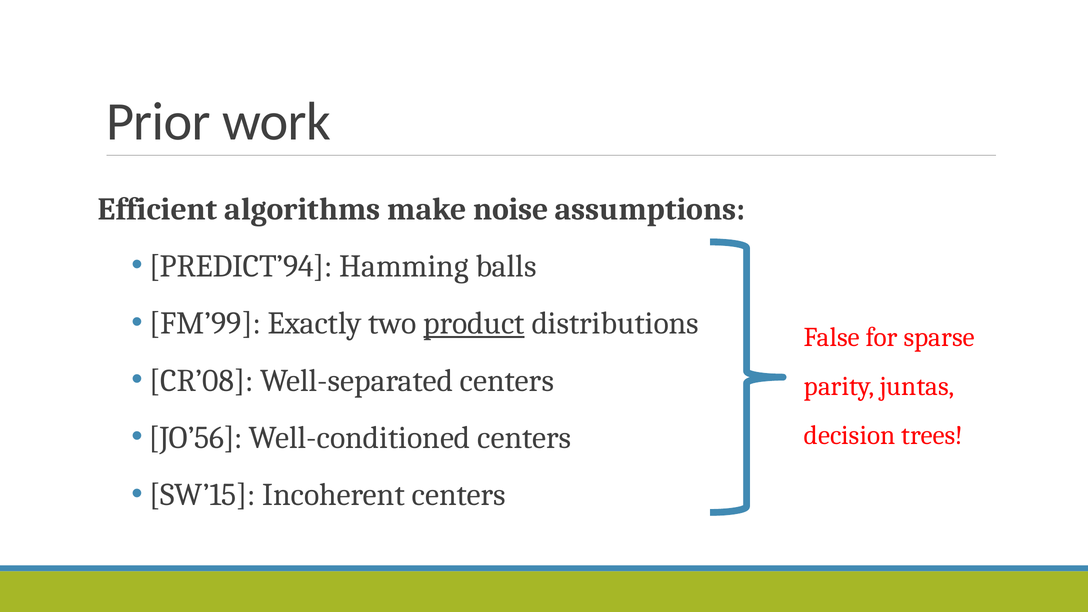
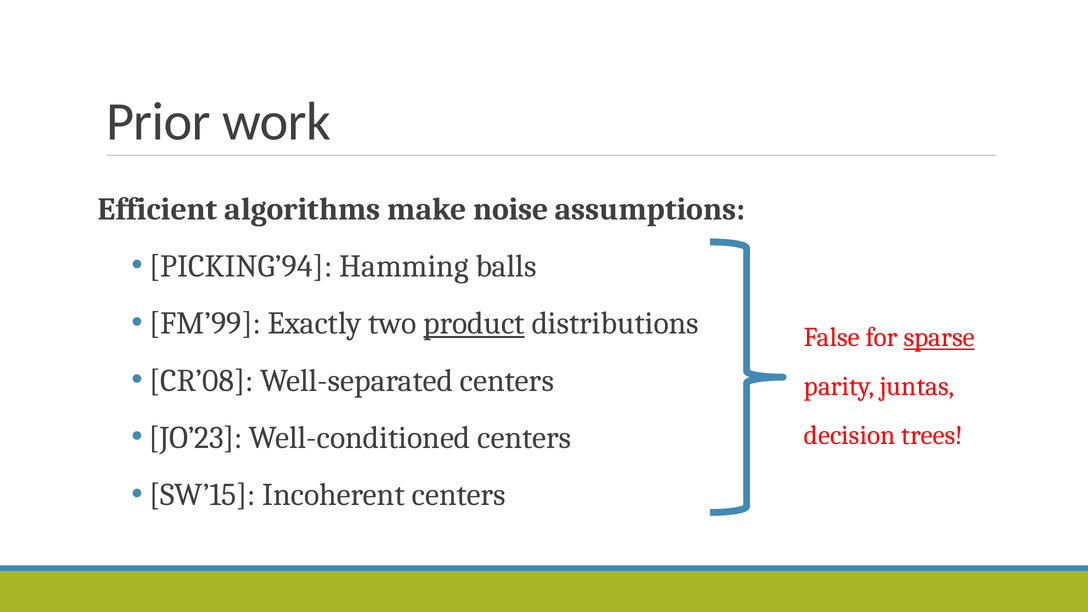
PREDICT’94: PREDICT’94 -> PICKING’94
sparse underline: none -> present
JO’56: JO’56 -> JO’23
